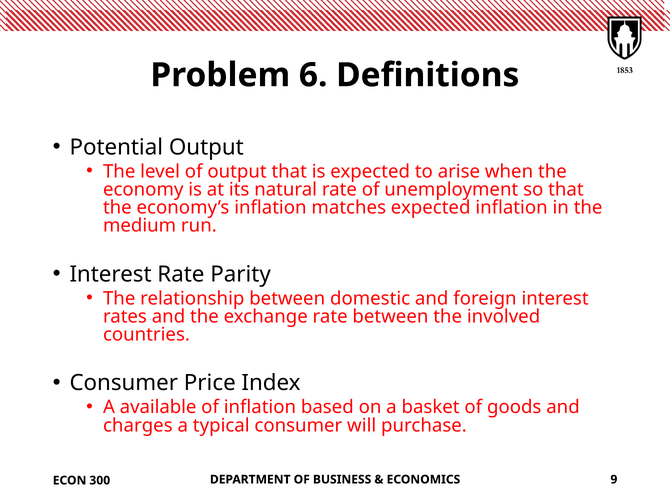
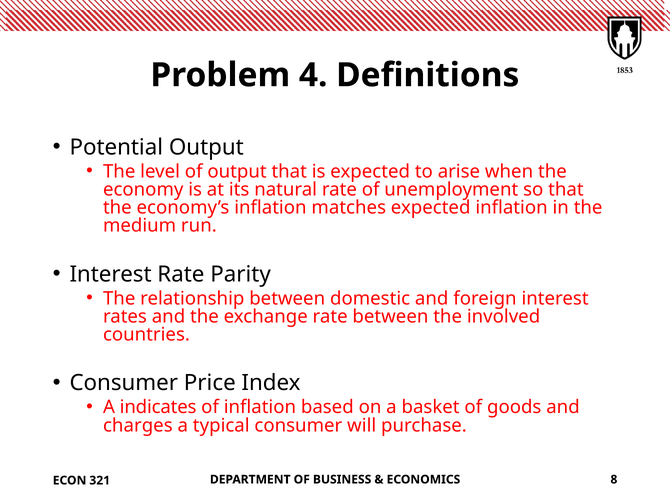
6: 6 -> 4
available: available -> indicates
9: 9 -> 8
300: 300 -> 321
